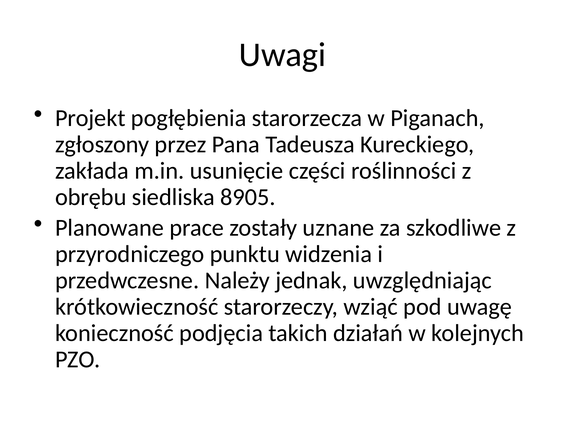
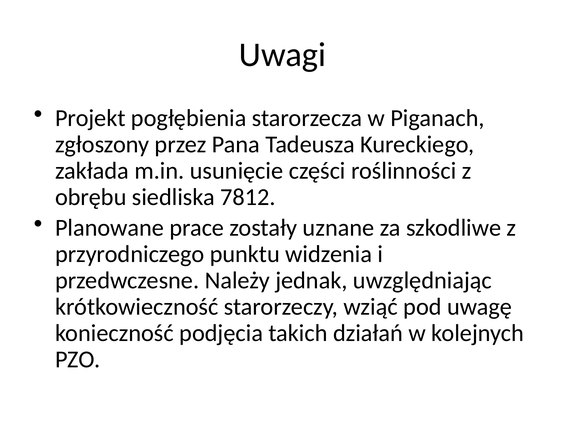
8905: 8905 -> 7812
